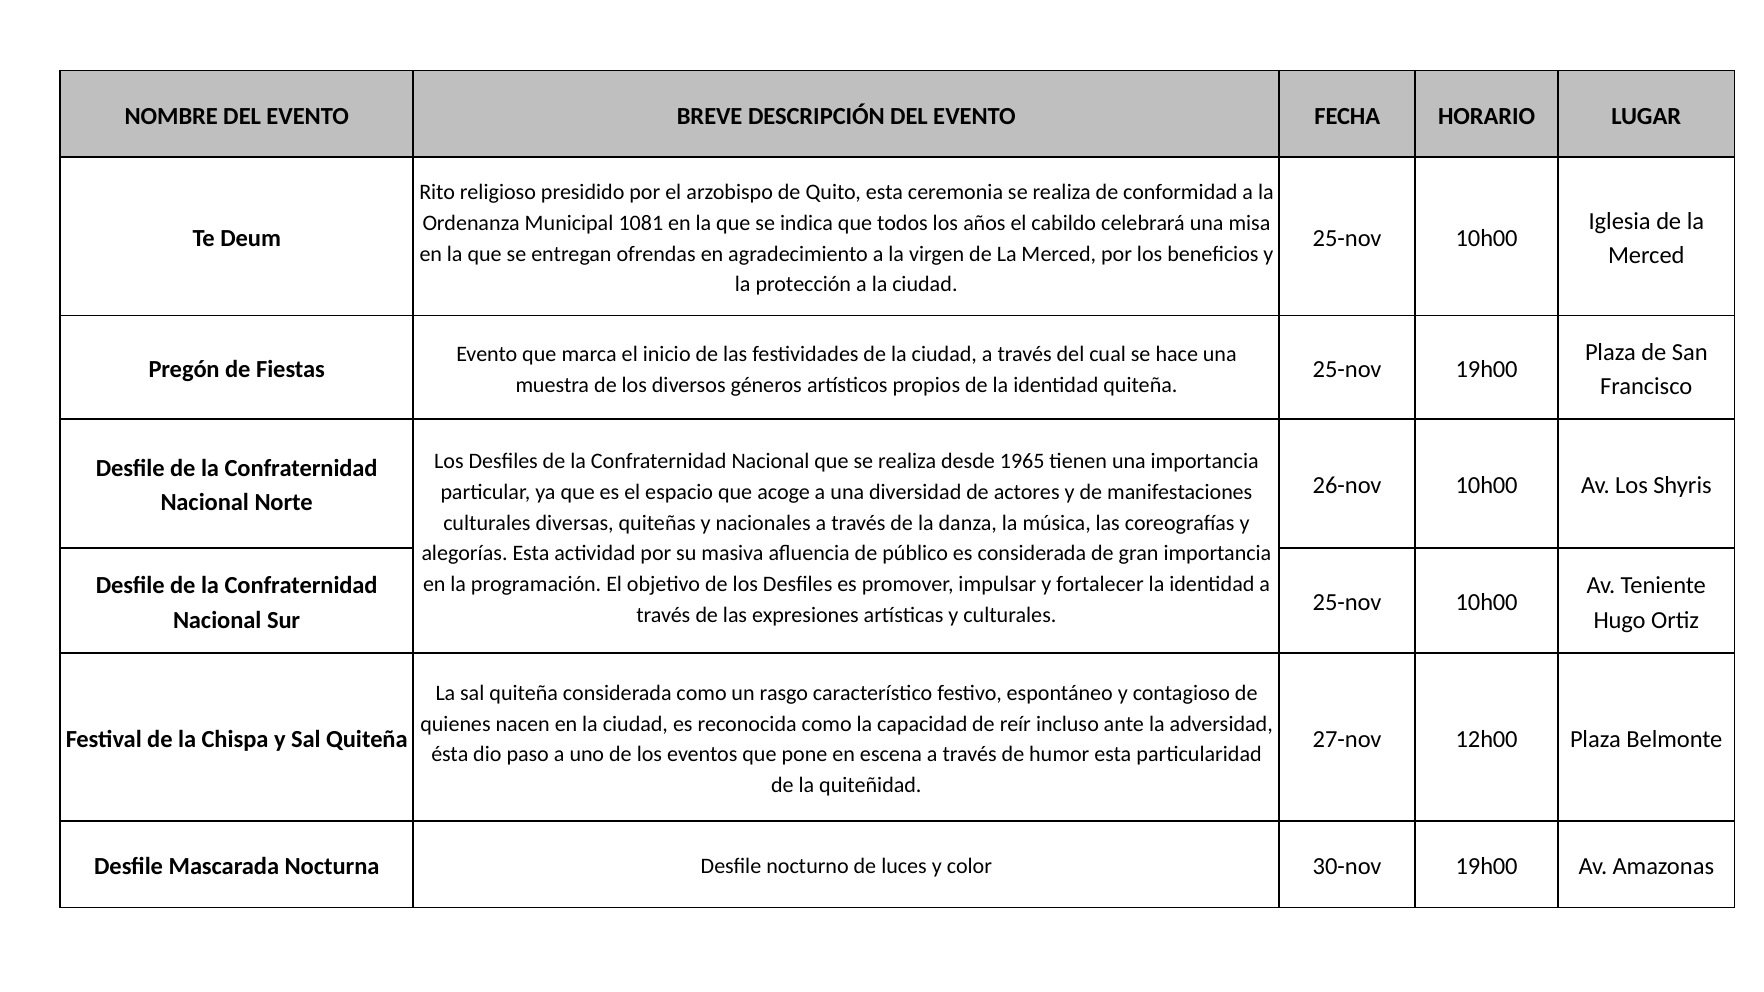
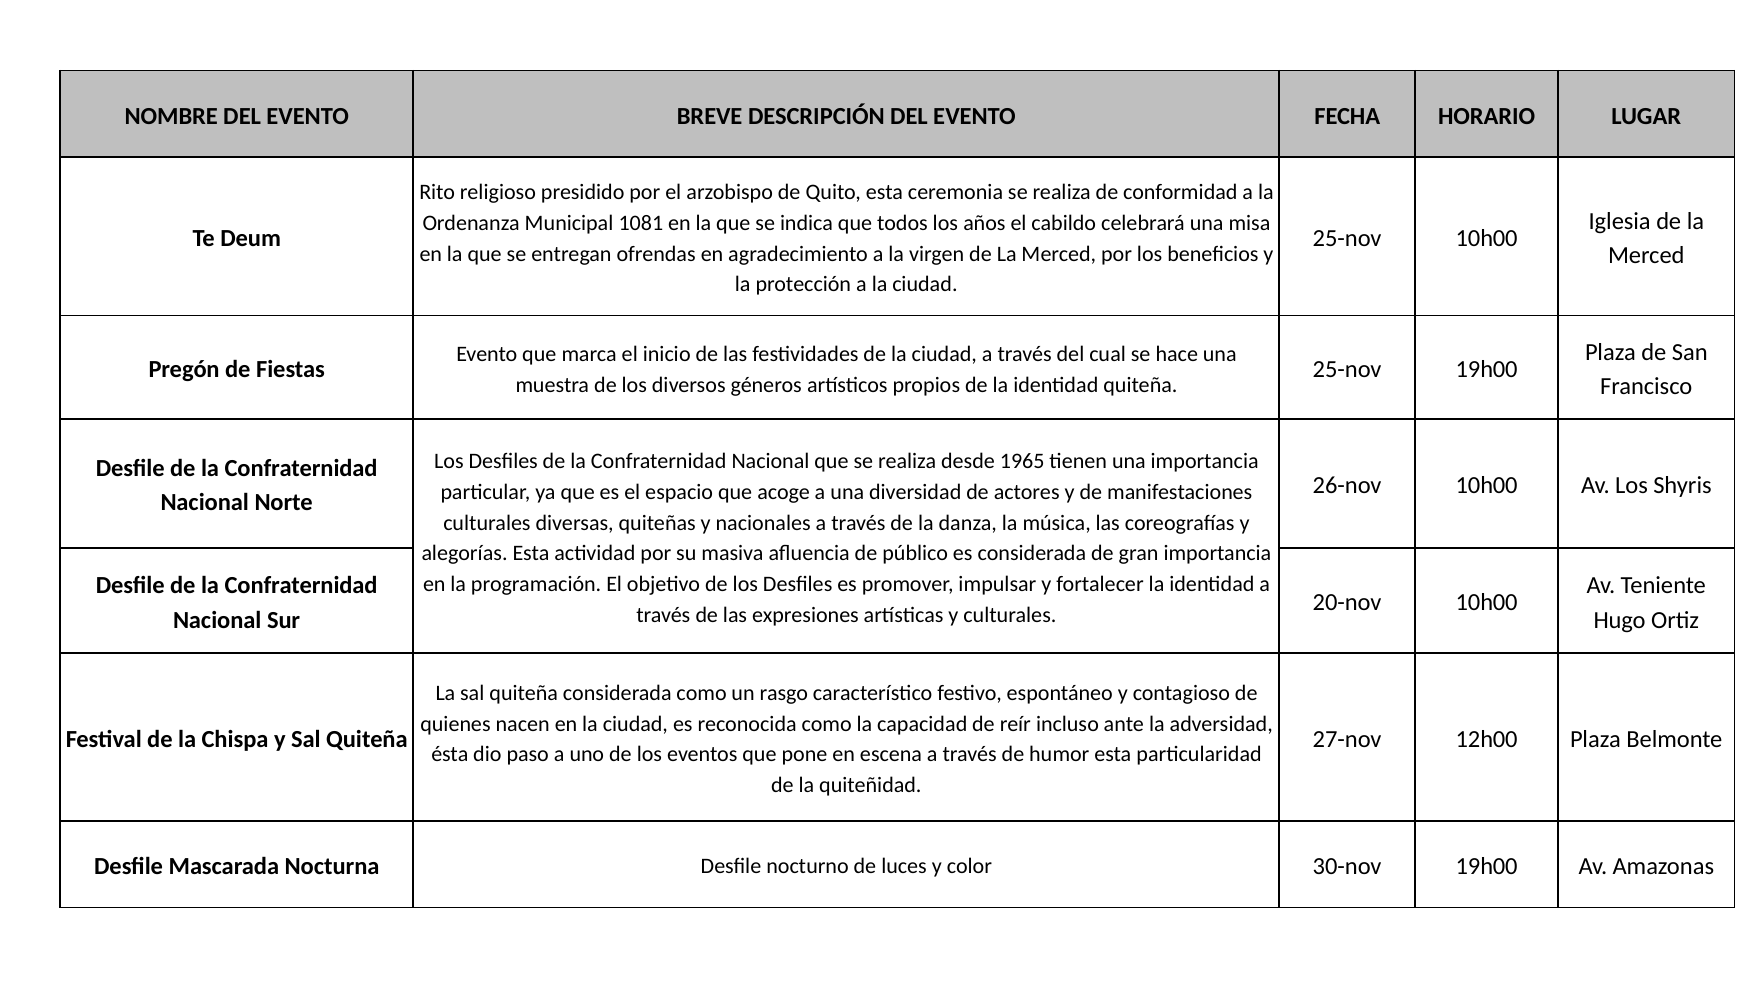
25-nov at (1347, 603): 25-nov -> 20-nov
